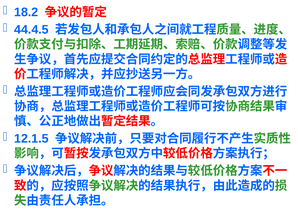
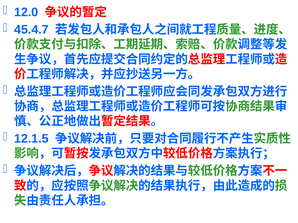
18.2: 18.2 -> 12.0
44.4.5: 44.4.5 -> 45.4.7
